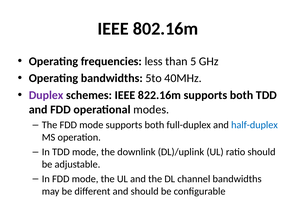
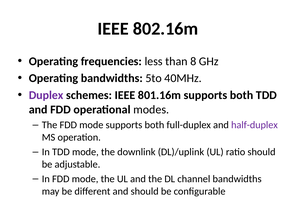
5: 5 -> 8
822.16m: 822.16m -> 801.16m
half-duplex colour: blue -> purple
